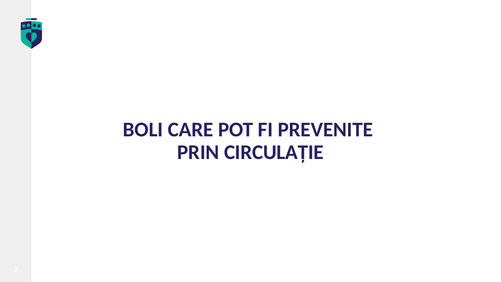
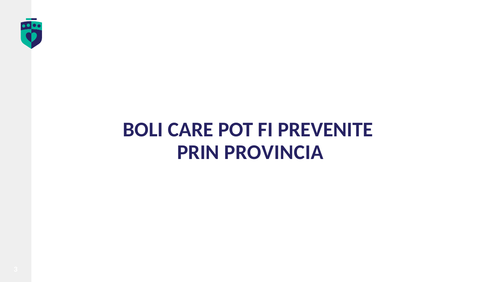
CIRCULAȚIE: CIRCULAȚIE -> PROVINCIA
